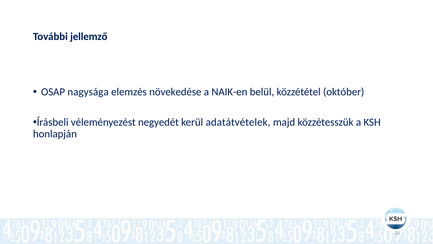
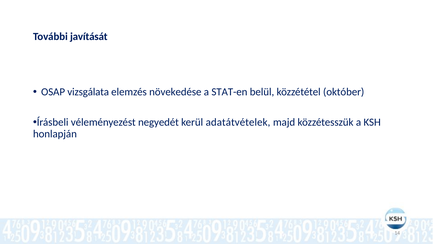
jellemző: jellemző -> javítását
nagysága: nagysága -> vizsgálata
NAIK-en: NAIK-en -> STAT-en
